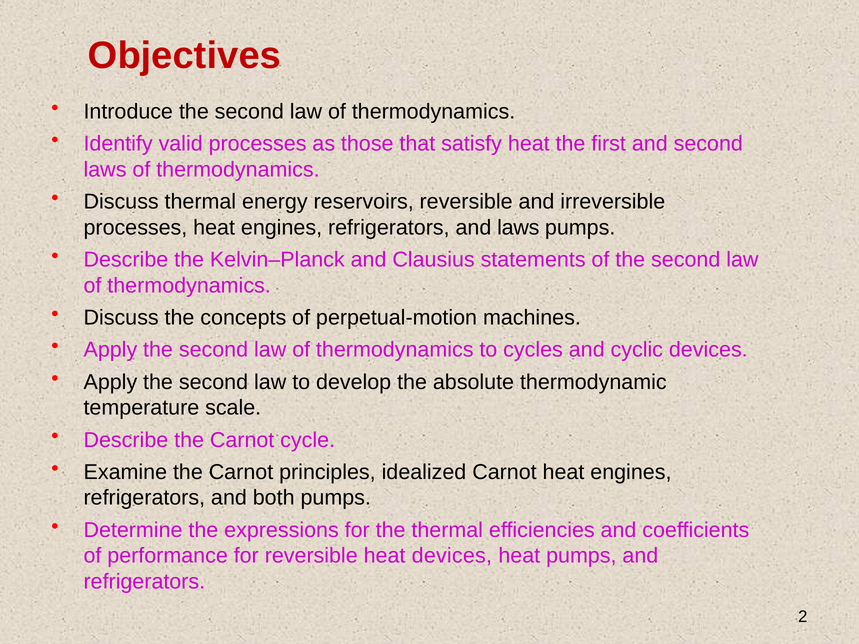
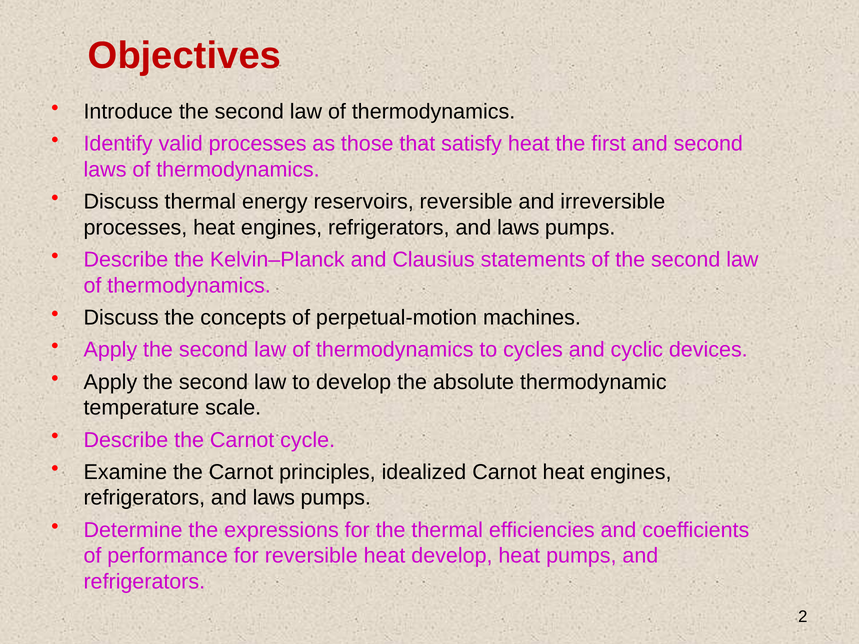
both at (274, 498): both -> laws
heat devices: devices -> develop
